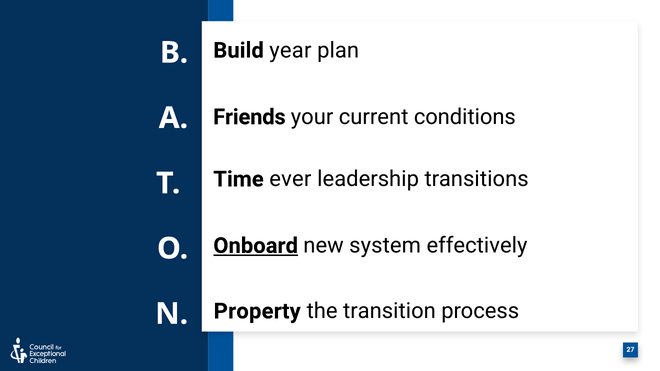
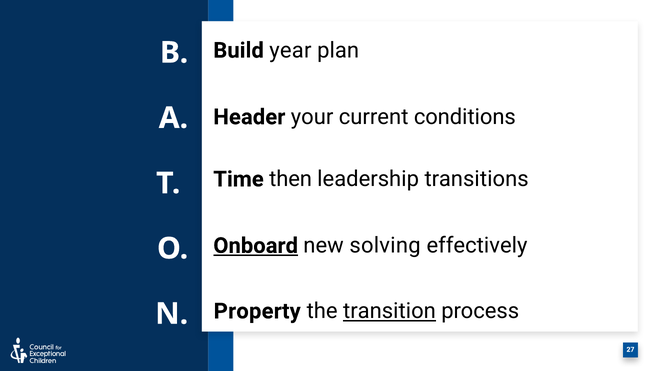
Friends: Friends -> Header
ever: ever -> then
system: system -> solving
transition underline: none -> present
